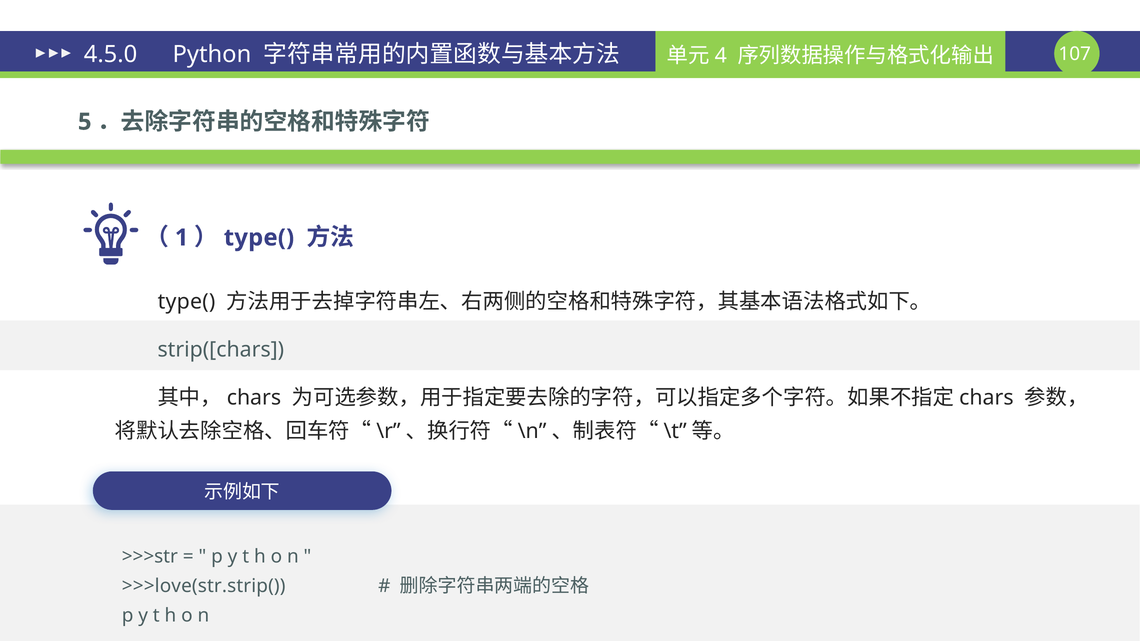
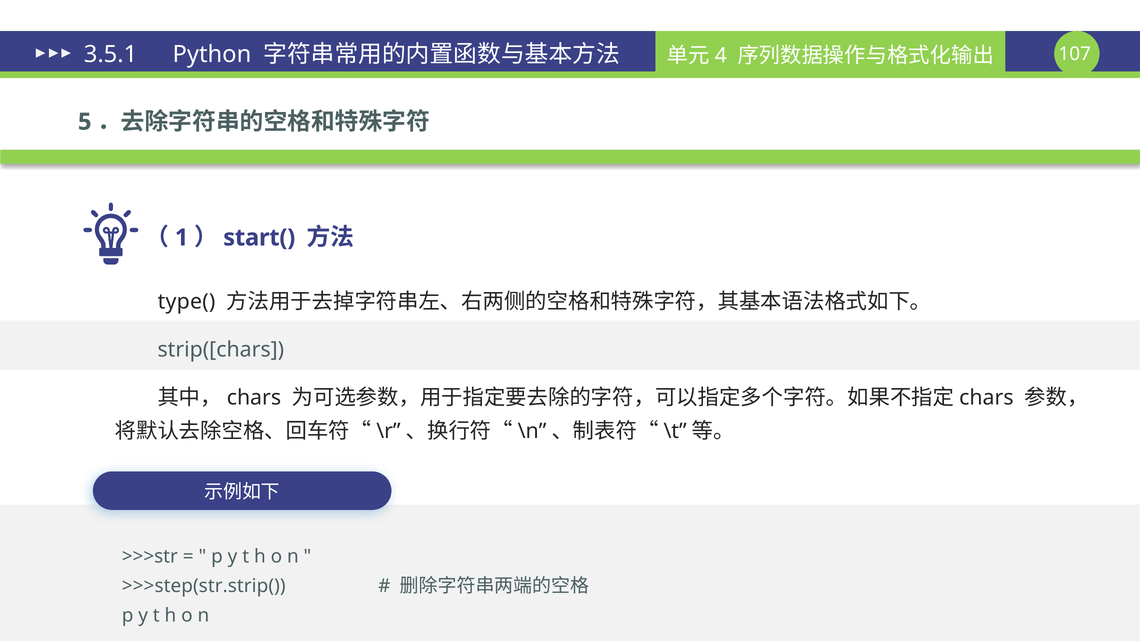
4.5.0: 4.5.0 -> 3.5.1
type( at (259, 238): type( -> start(
>>>love(str.strip(: >>>love(str.strip( -> >>>step(str.strip(
